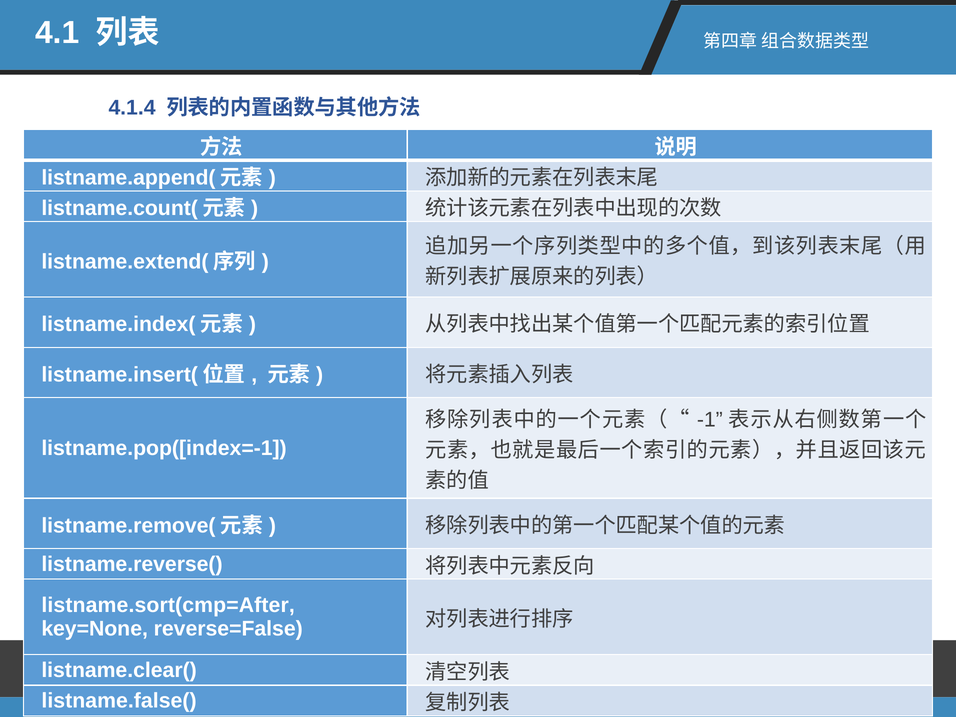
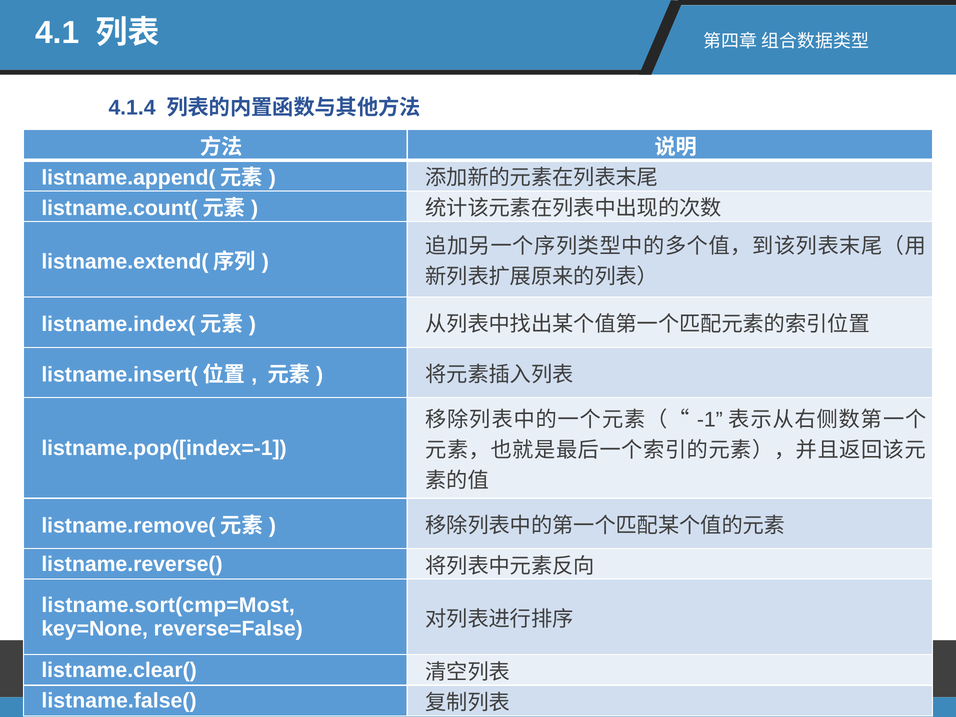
listname.sort(cmp=After: listname.sort(cmp=After -> listname.sort(cmp=Most
